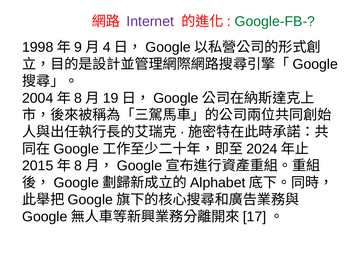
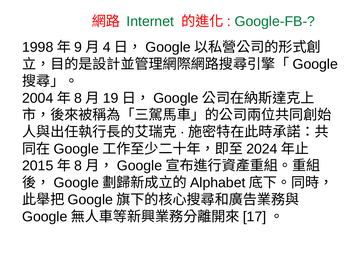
Internet colour: purple -> green
